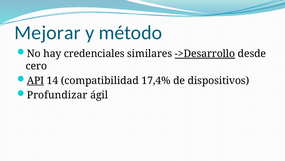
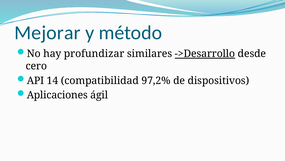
credenciales: credenciales -> profundizar
API underline: present -> none
17,4%: 17,4% -> 97,2%
Profundizar: Profundizar -> Aplicaciones
